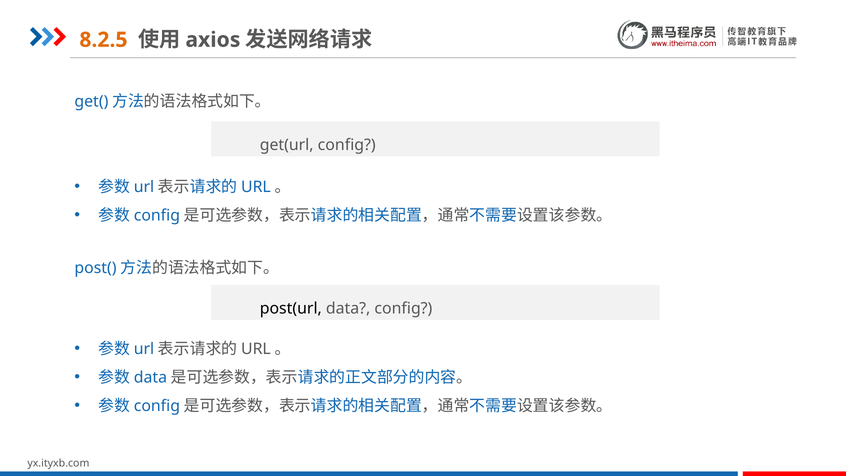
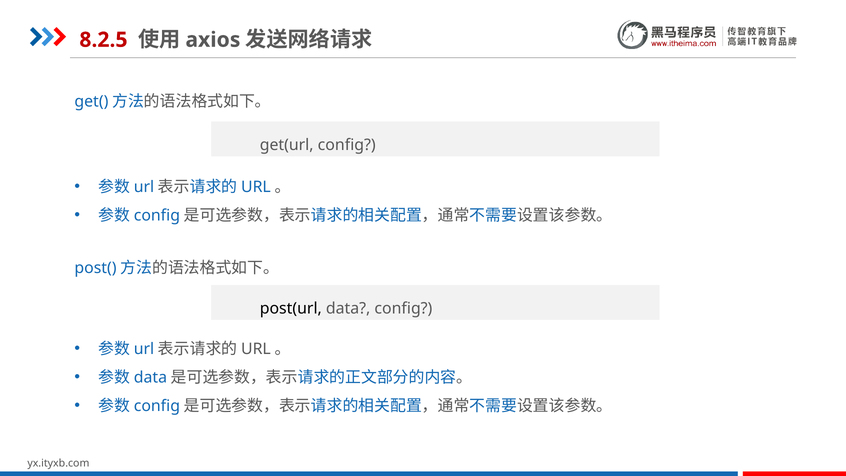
8.2.5 colour: orange -> red
